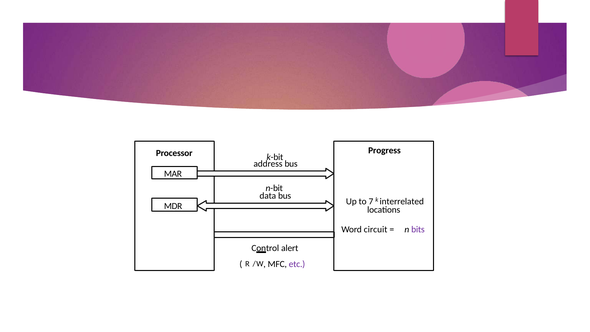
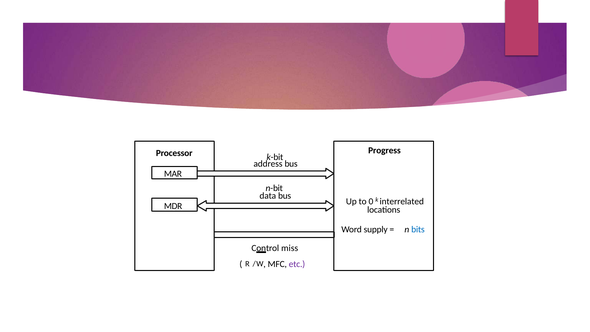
7: 7 -> 0
circuit: circuit -> supply
bits colour: purple -> blue
alert: alert -> miss
